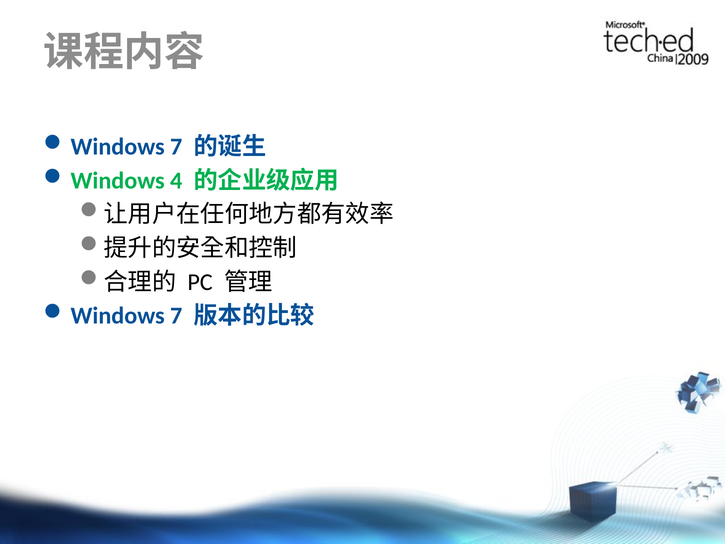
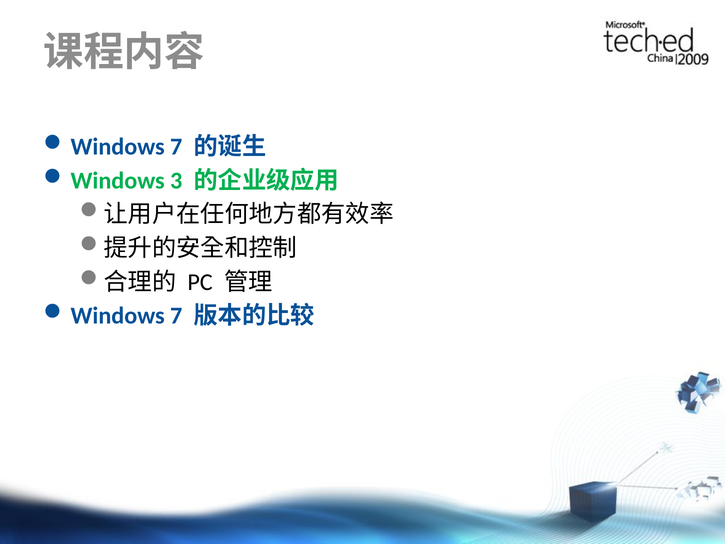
4: 4 -> 3
